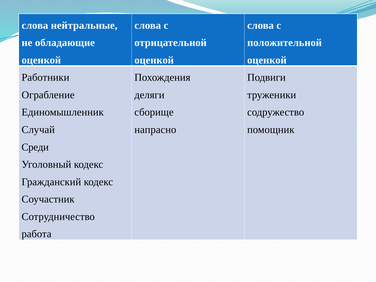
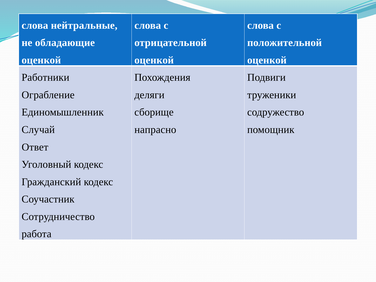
Среди: Среди -> Ответ
